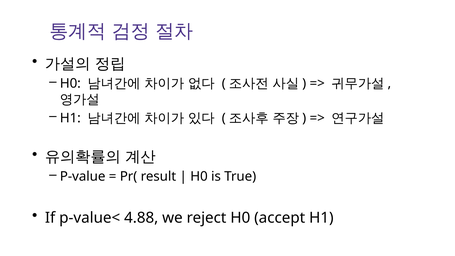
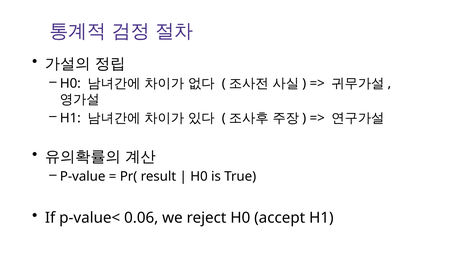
4.88: 4.88 -> 0.06
